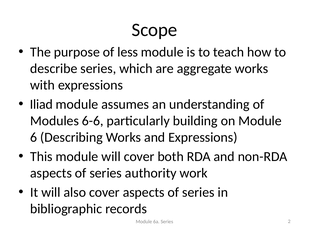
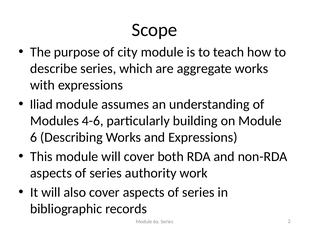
less: less -> city
6-6: 6-6 -> 4-6
